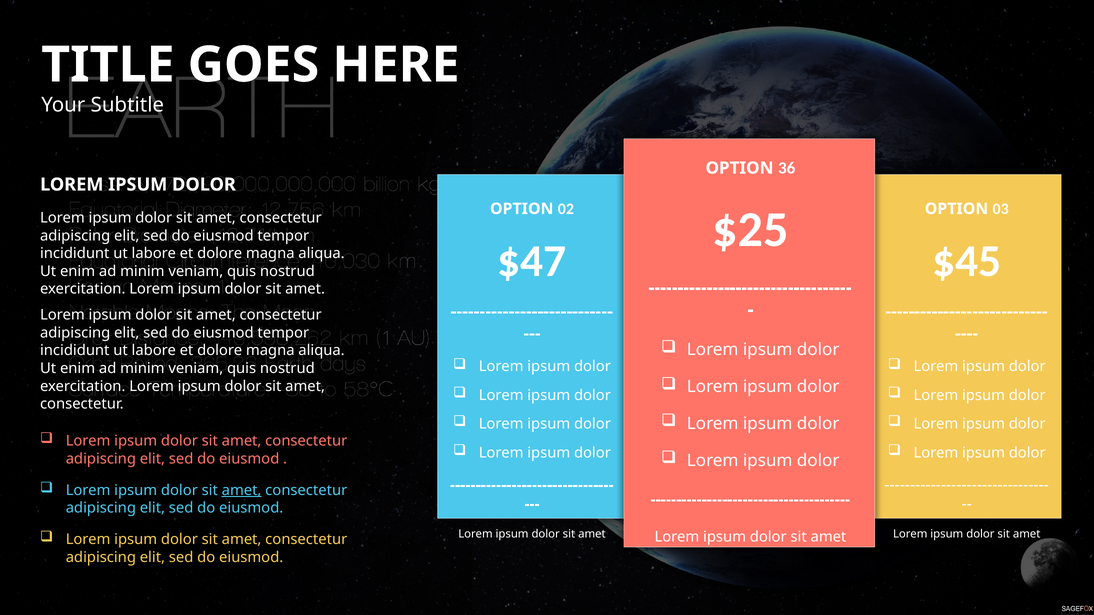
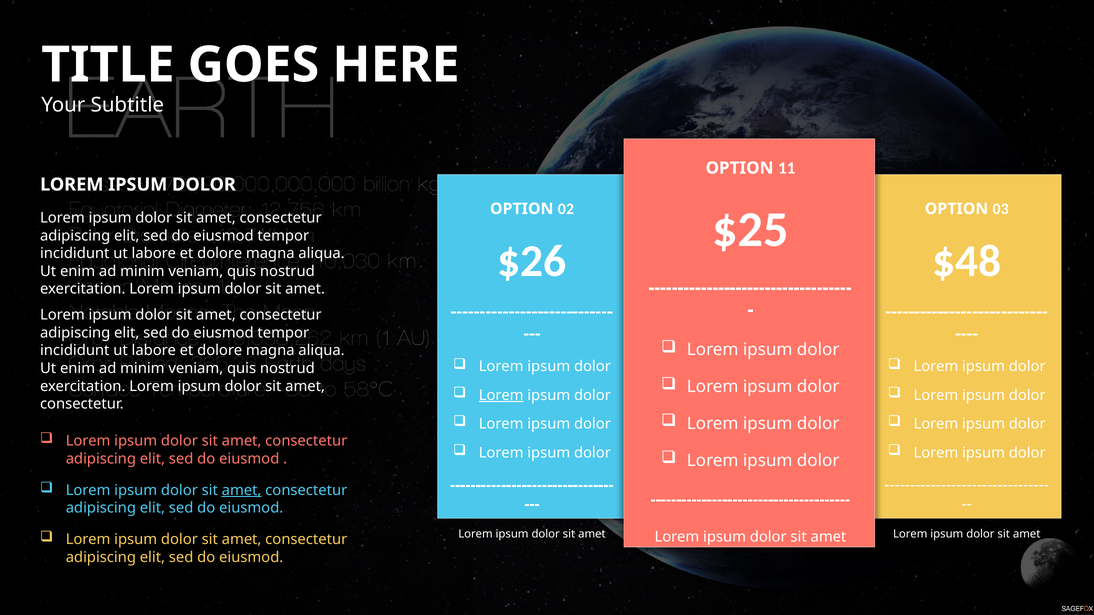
36: 36 -> 11
$47: $47 -> $26
$45: $45 -> $48
Lorem at (501, 396) underline: none -> present
